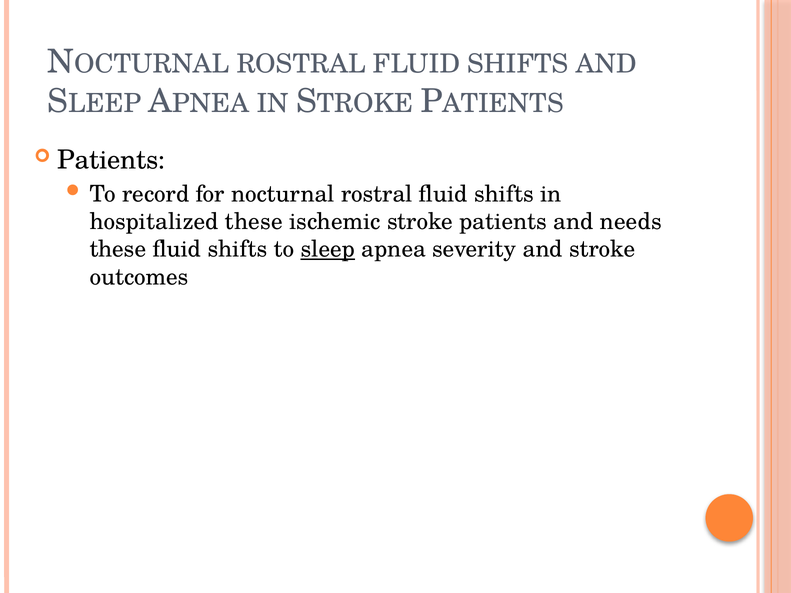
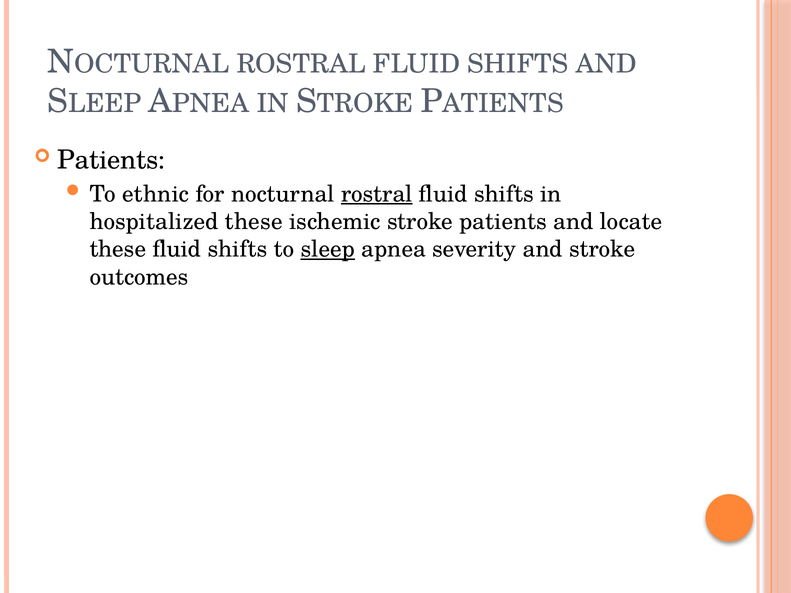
record: record -> ethnic
rostral at (377, 194) underline: none -> present
needs: needs -> locate
